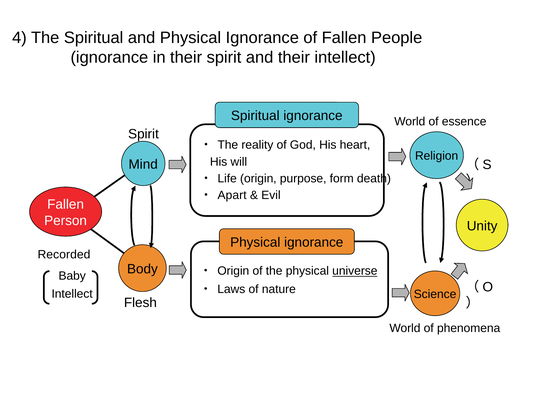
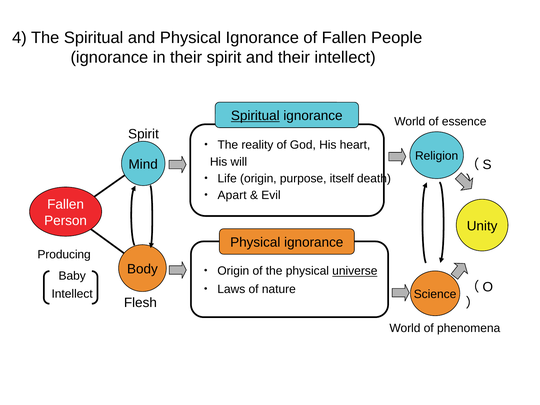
Spiritual at (255, 116) underline: none -> present
form: form -> itself
Recorded: Recorded -> Producing
